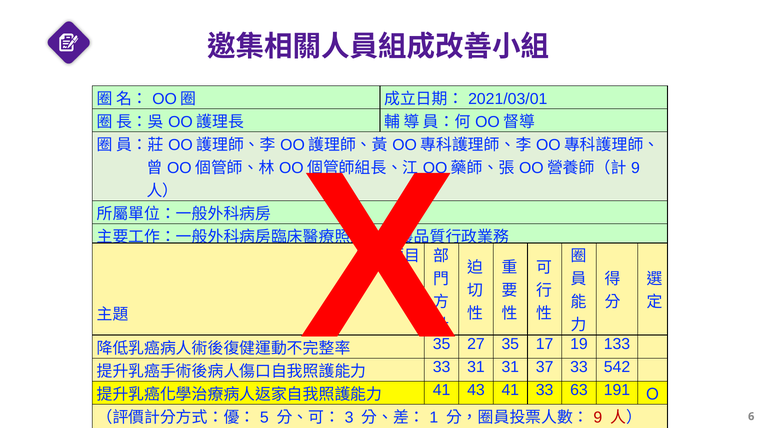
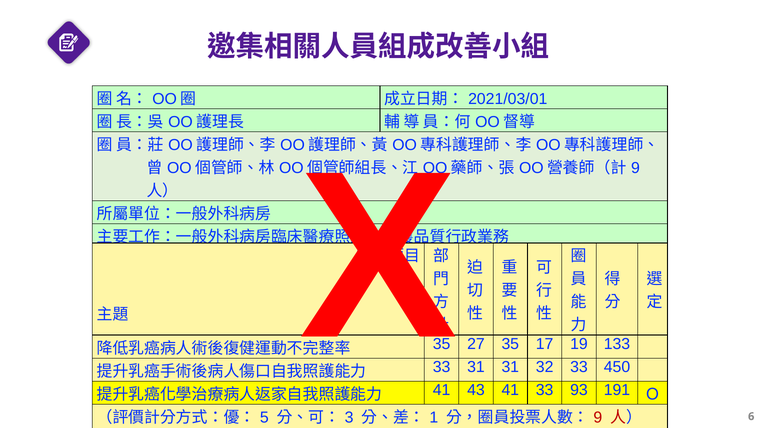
37: 37 -> 32
542: 542 -> 450
63: 63 -> 93
